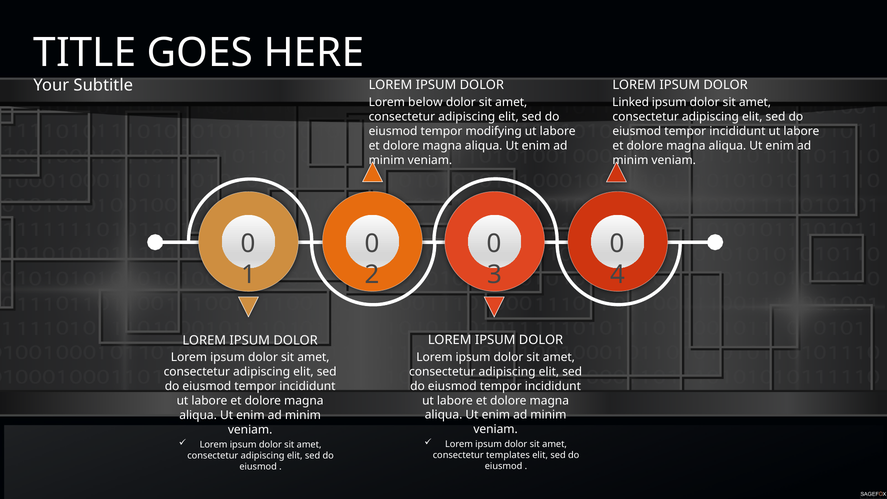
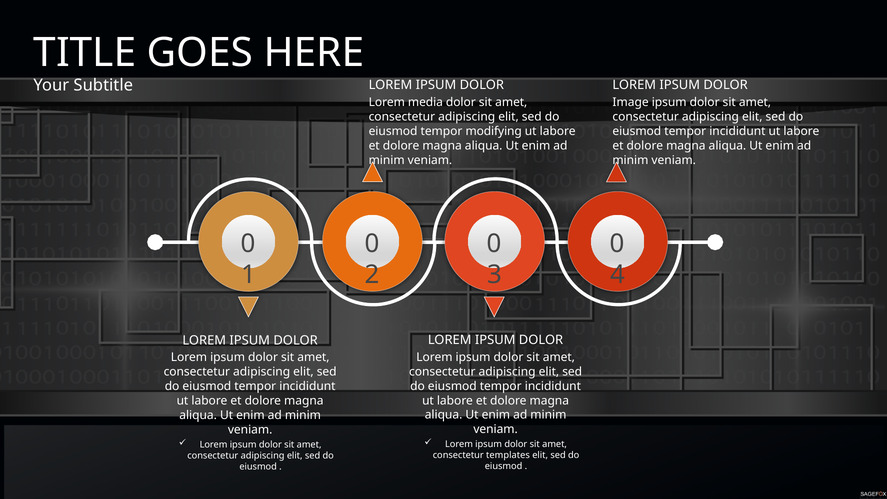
below: below -> media
Linked: Linked -> Image
